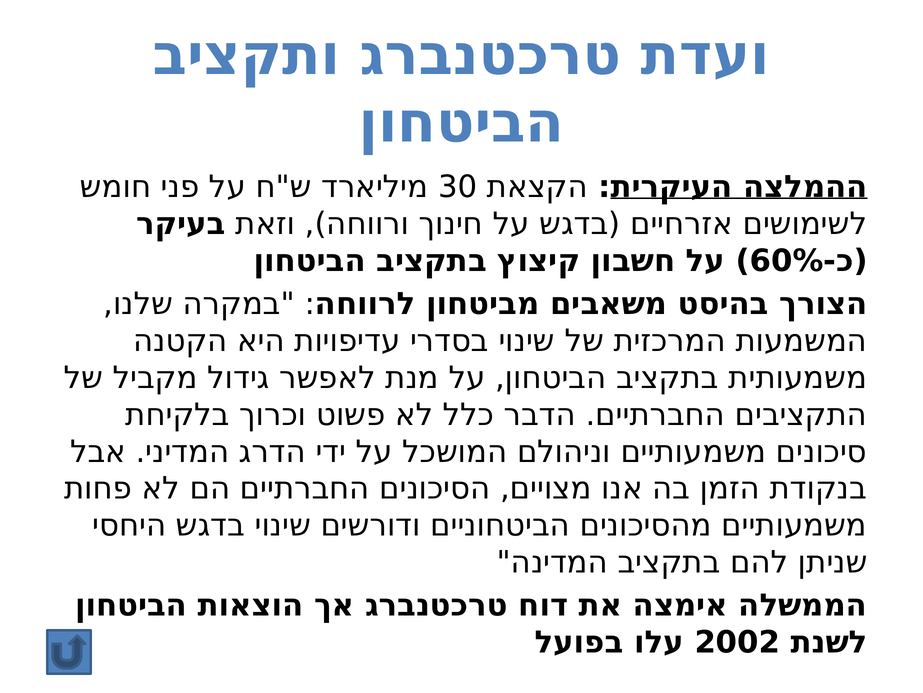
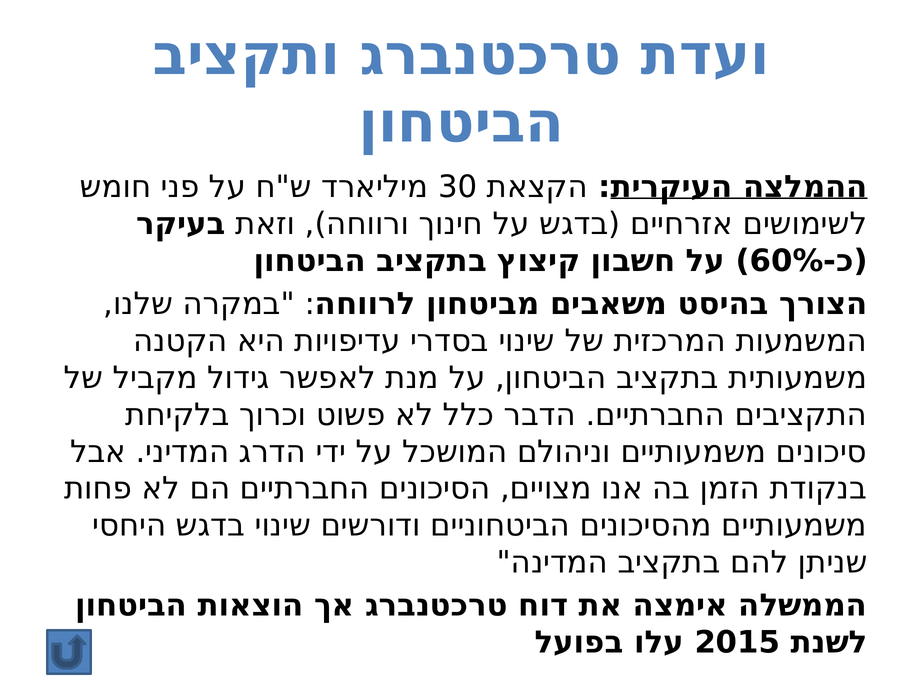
2002: 2002 -> 2015
